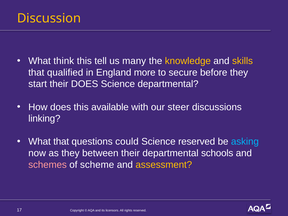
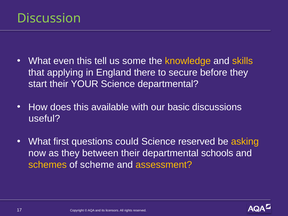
Discussion colour: yellow -> light green
think: think -> even
many: many -> some
qualified: qualified -> applying
more: more -> there
their DOES: DOES -> YOUR
steer: steer -> basic
linking: linking -> useful
What that: that -> first
asking colour: light blue -> yellow
schemes colour: pink -> yellow
